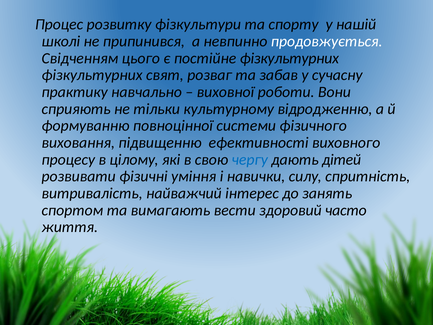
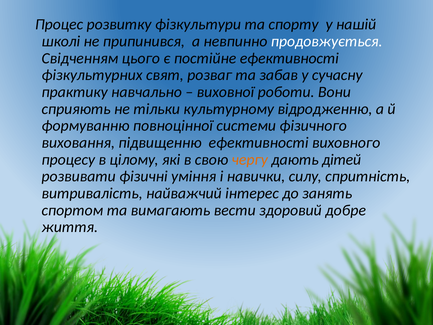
постійне фізкультурних: фізкультурних -> ефективності
чергу colour: blue -> orange
часто: часто -> добре
